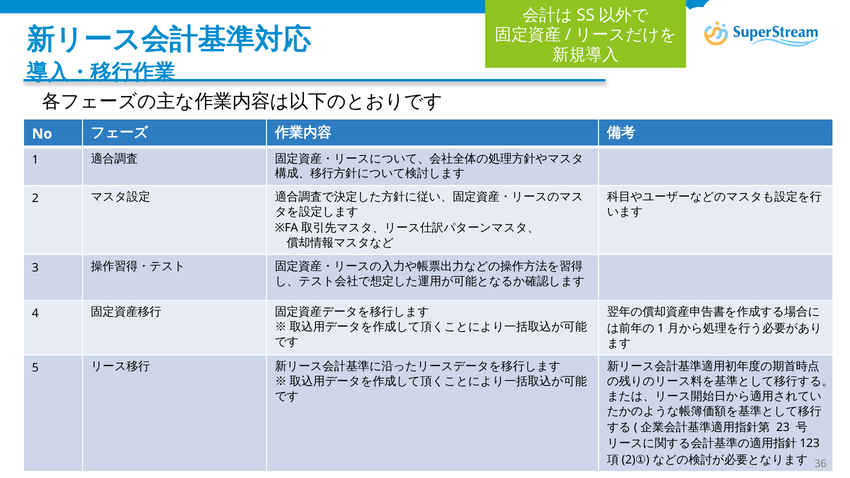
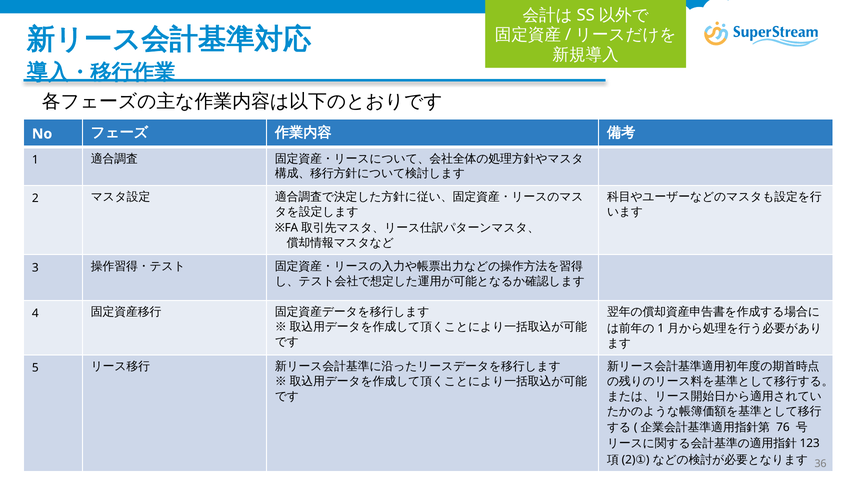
23: 23 -> 76
